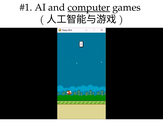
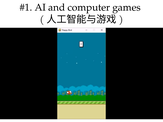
computer underline: present -> none
